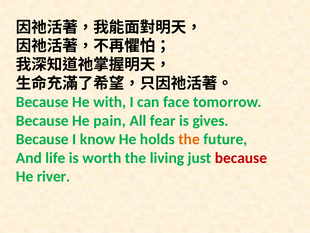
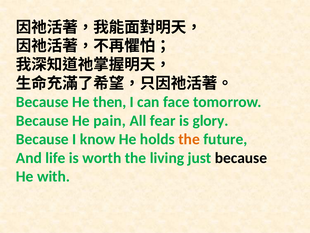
with: with -> then
gives: gives -> glory
because at (241, 158) colour: red -> black
river: river -> with
